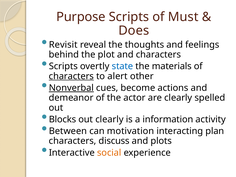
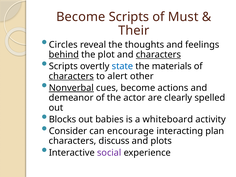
Purpose at (81, 17): Purpose -> Become
Does: Does -> Their
Revisit: Revisit -> Circles
behind underline: none -> present
characters at (158, 55) underline: none -> present
out clearly: clearly -> babies
information: information -> whiteboard
Between: Between -> Consider
motivation: motivation -> encourage
social colour: orange -> purple
